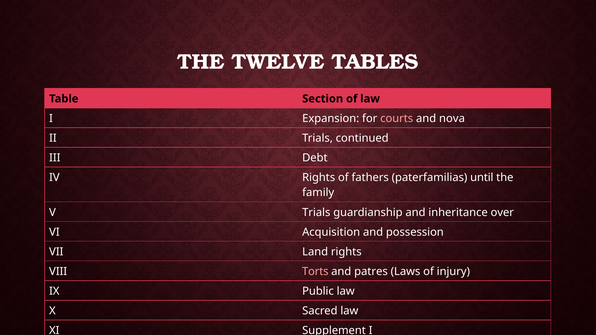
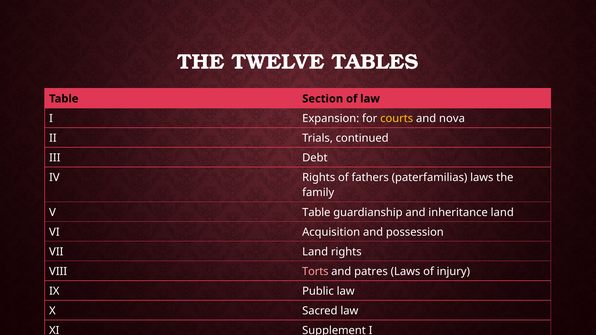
courts colour: pink -> yellow
paterfamilias until: until -> laws
V Trials: Trials -> Table
inheritance over: over -> land
